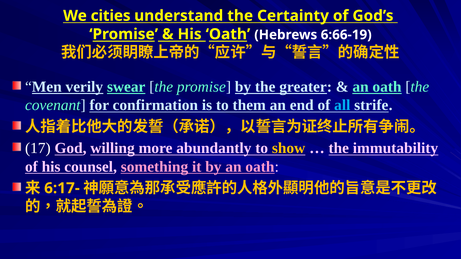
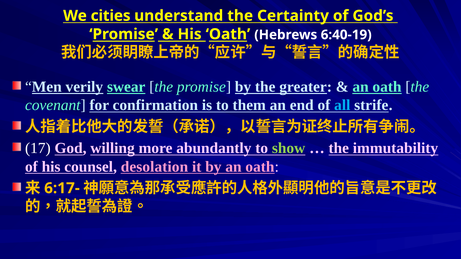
6:66-19: 6:66-19 -> 6:40-19
show colour: yellow -> light green
something: something -> desolation
